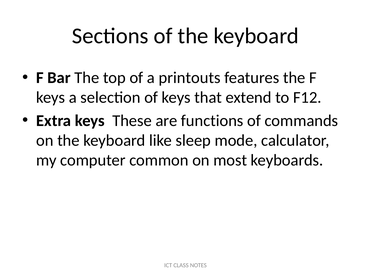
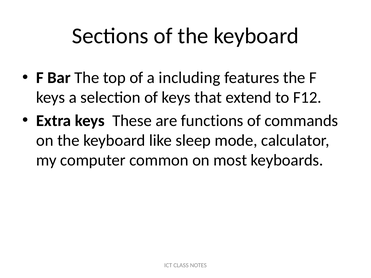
printouts: printouts -> including
